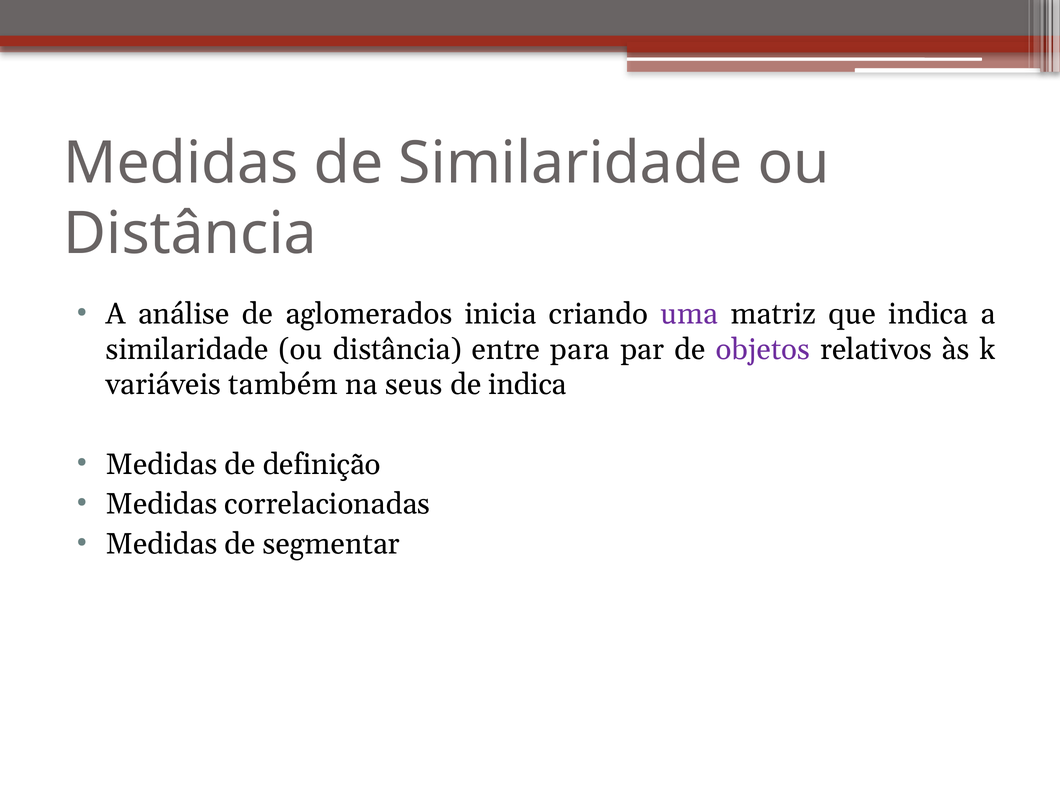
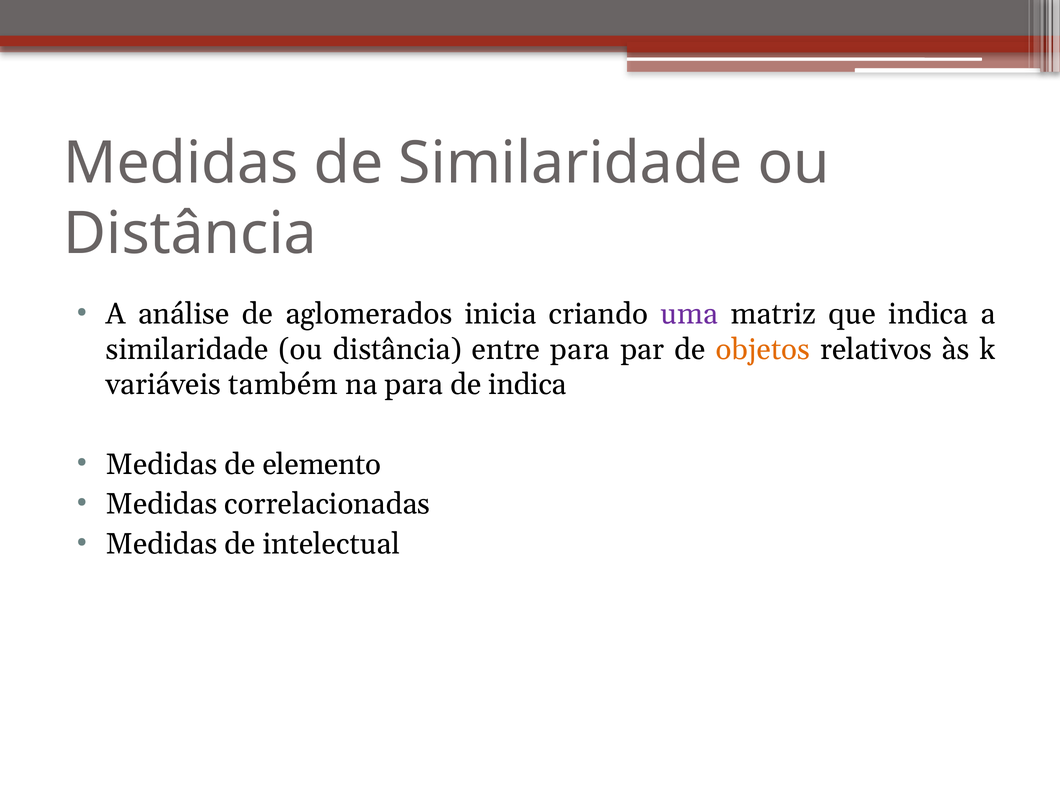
objetos colour: purple -> orange
na seus: seus -> para
definição: definição -> elemento
segmentar: segmentar -> intelectual
